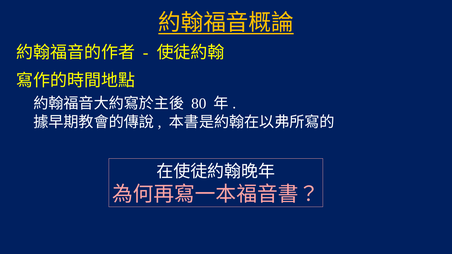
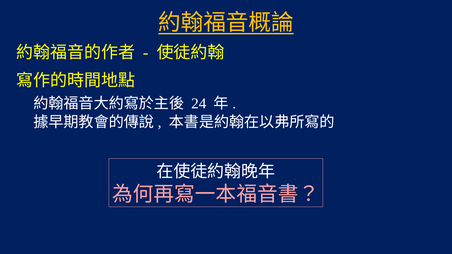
80: 80 -> 24
